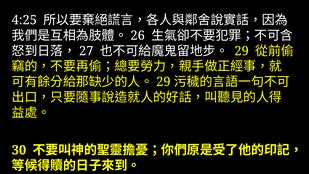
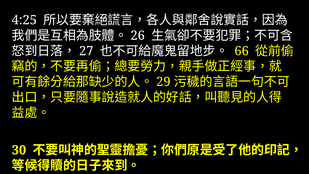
29 at (242, 51): 29 -> 66
